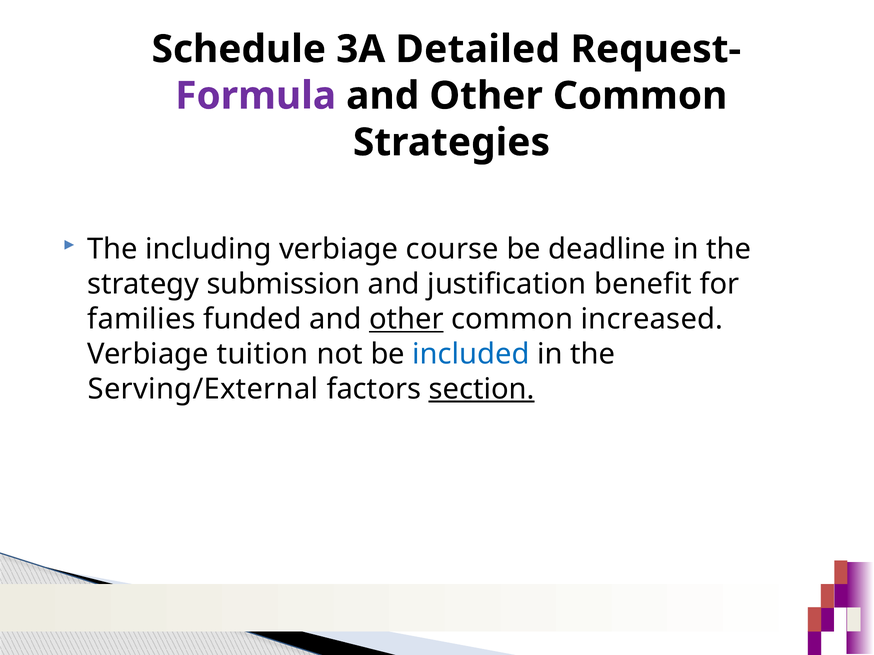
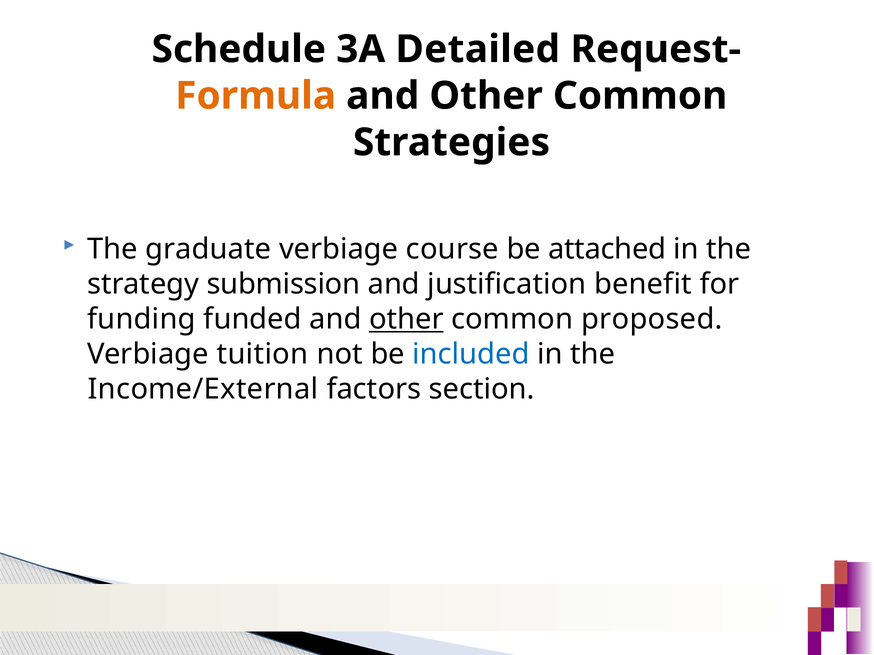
Formula colour: purple -> orange
including: including -> graduate
deadline: deadline -> attached
families: families -> funding
increased: increased -> proposed
Serving/External: Serving/External -> Income/External
section underline: present -> none
